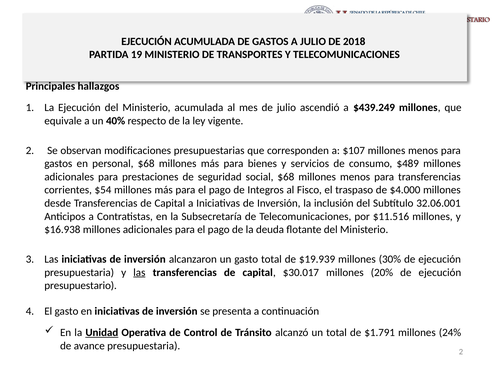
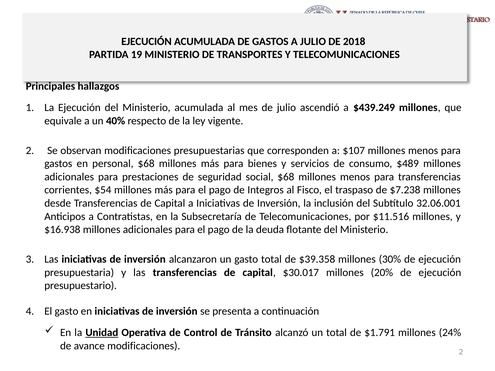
$4.000: $4.000 -> $7.238
$19.939: $19.939 -> $39.358
las at (139, 273) underline: present -> none
avance presupuestaria: presupuestaria -> modificaciones
